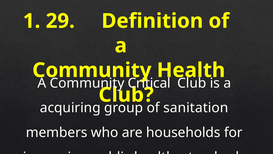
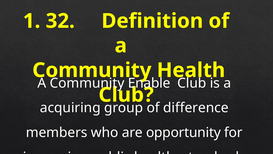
29: 29 -> 32
Critical: Critical -> Enable
sanitation: sanitation -> difference
households: households -> opportunity
